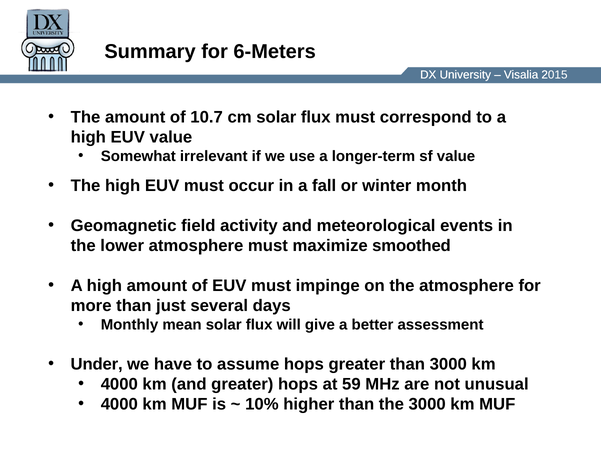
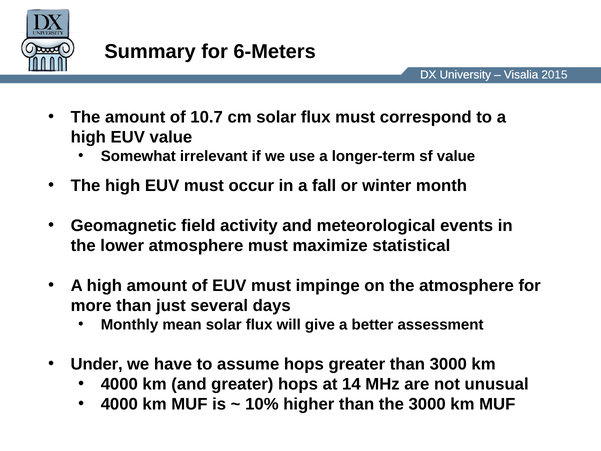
smoothed: smoothed -> statistical
59: 59 -> 14
